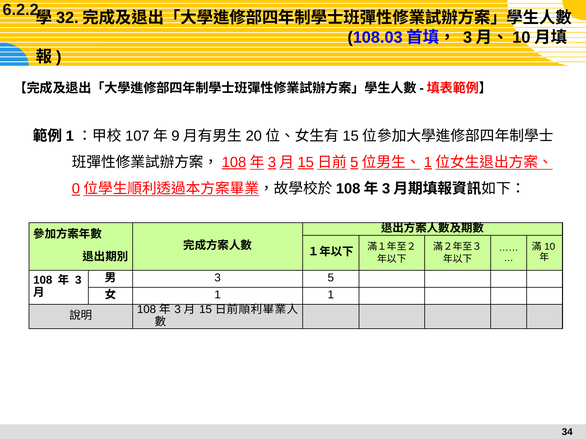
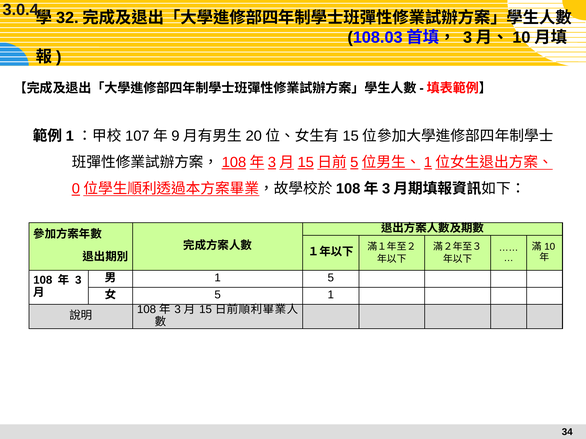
6.2.2: 6.2.2 -> 3.0.4
3 at (218, 278): 3 -> 1
1 at (218, 295): 1 -> 5
